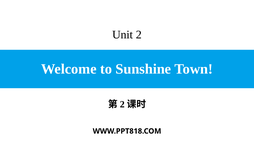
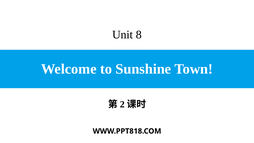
Unit 2: 2 -> 8
